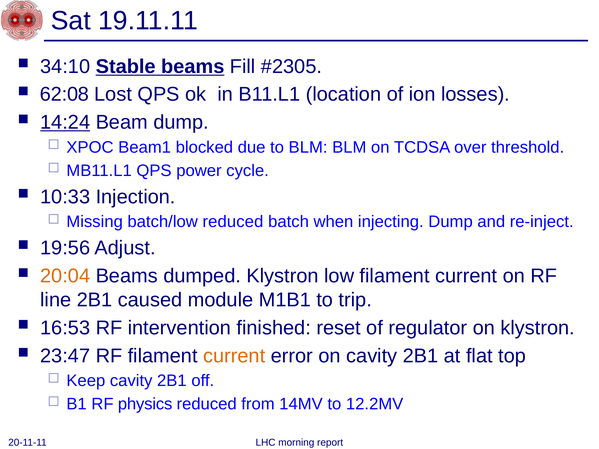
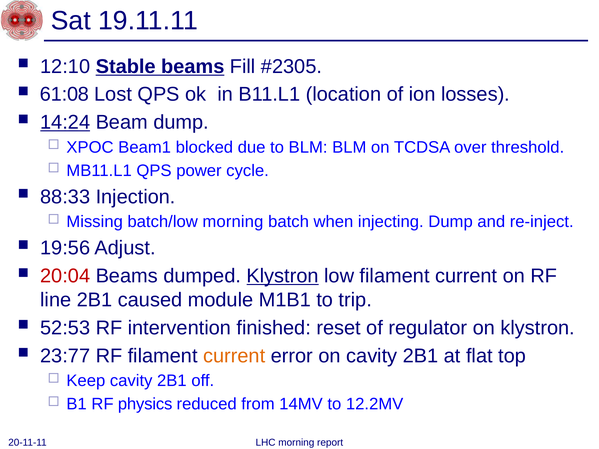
34:10: 34:10 -> 12:10
62:08: 62:08 -> 61:08
10:33: 10:33 -> 88:33
batch/low reduced: reduced -> morning
20:04 colour: orange -> red
Klystron at (283, 276) underline: none -> present
16:53: 16:53 -> 52:53
23:47: 23:47 -> 23:77
